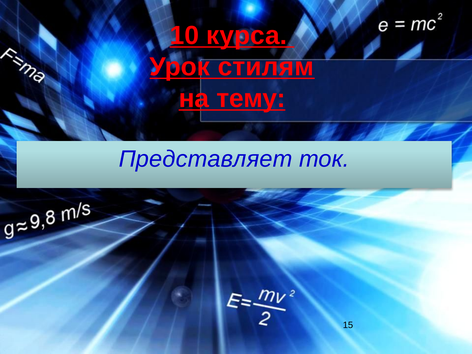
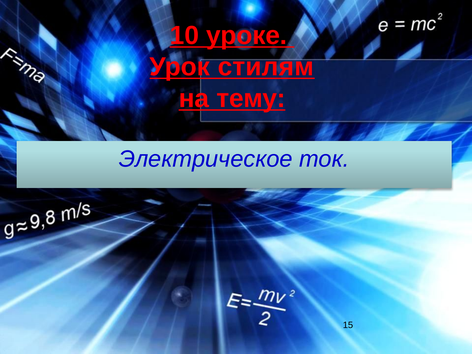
курса: курса -> уроке
Представляет: Представляет -> Электрическое
